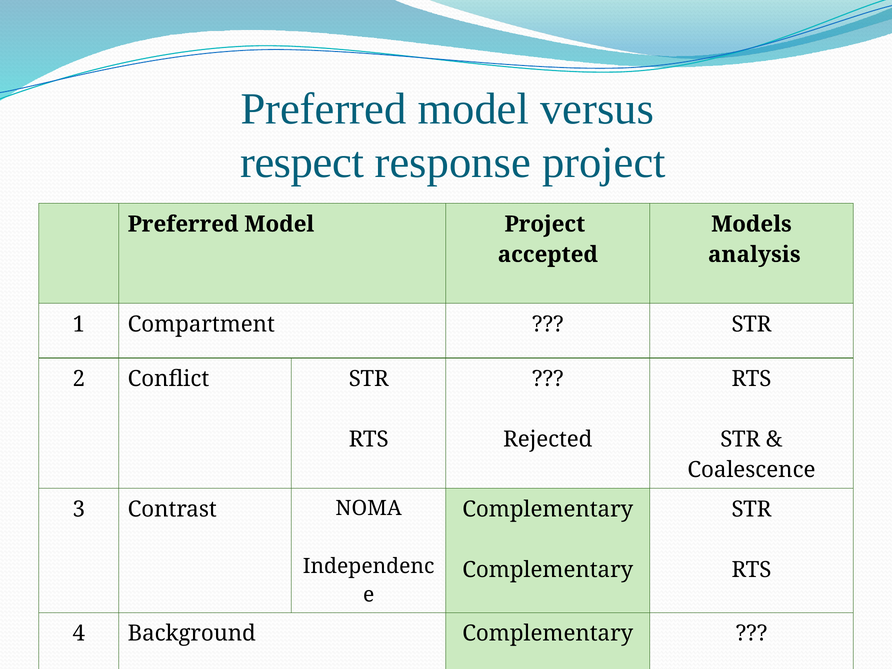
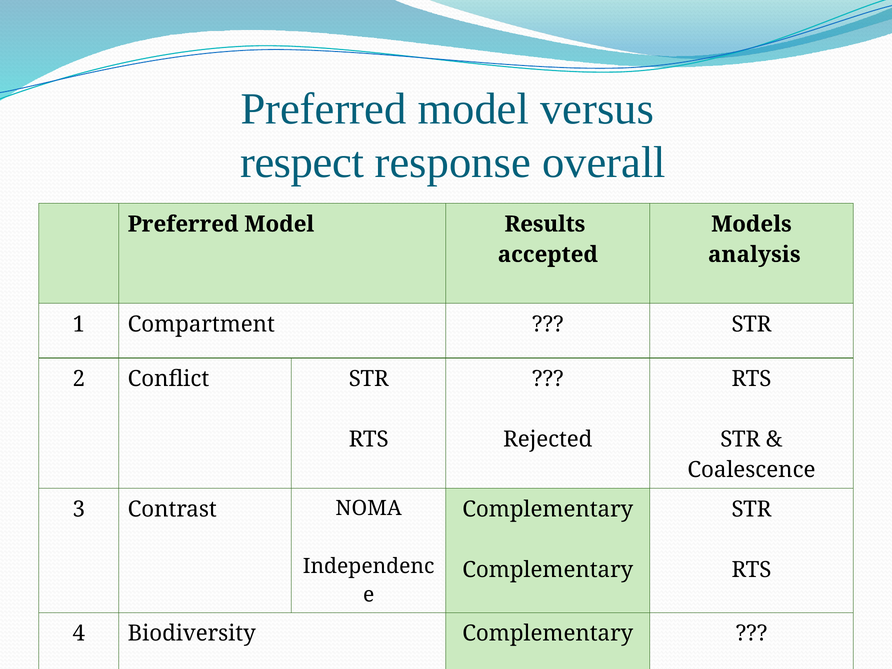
response project: project -> overall
Model Project: Project -> Results
Background: Background -> Biodiversity
